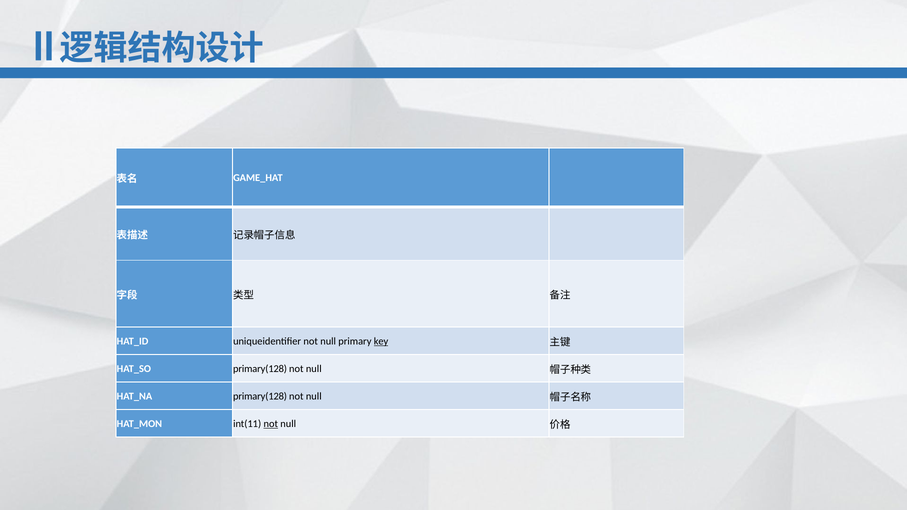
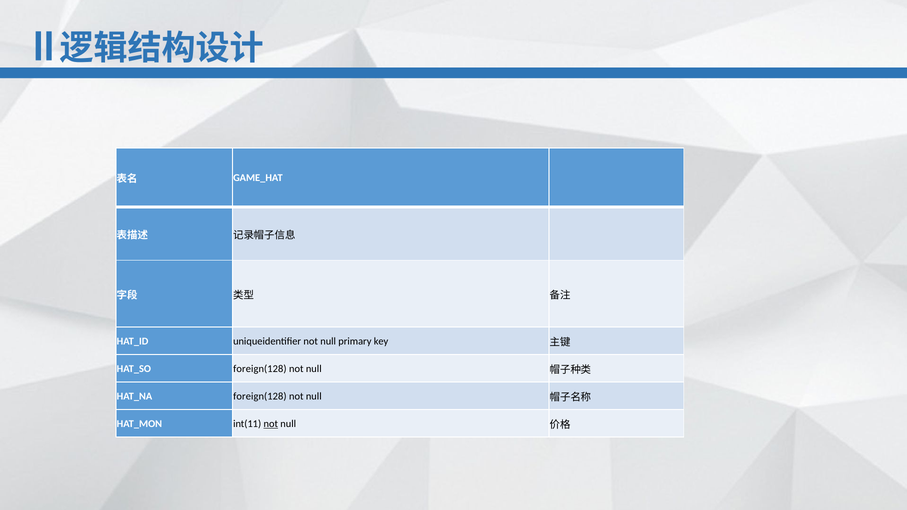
key underline: present -> none
primary(128 at (260, 369): primary(128 -> foreign(128
primary(128 at (260, 396): primary(128 -> foreign(128
